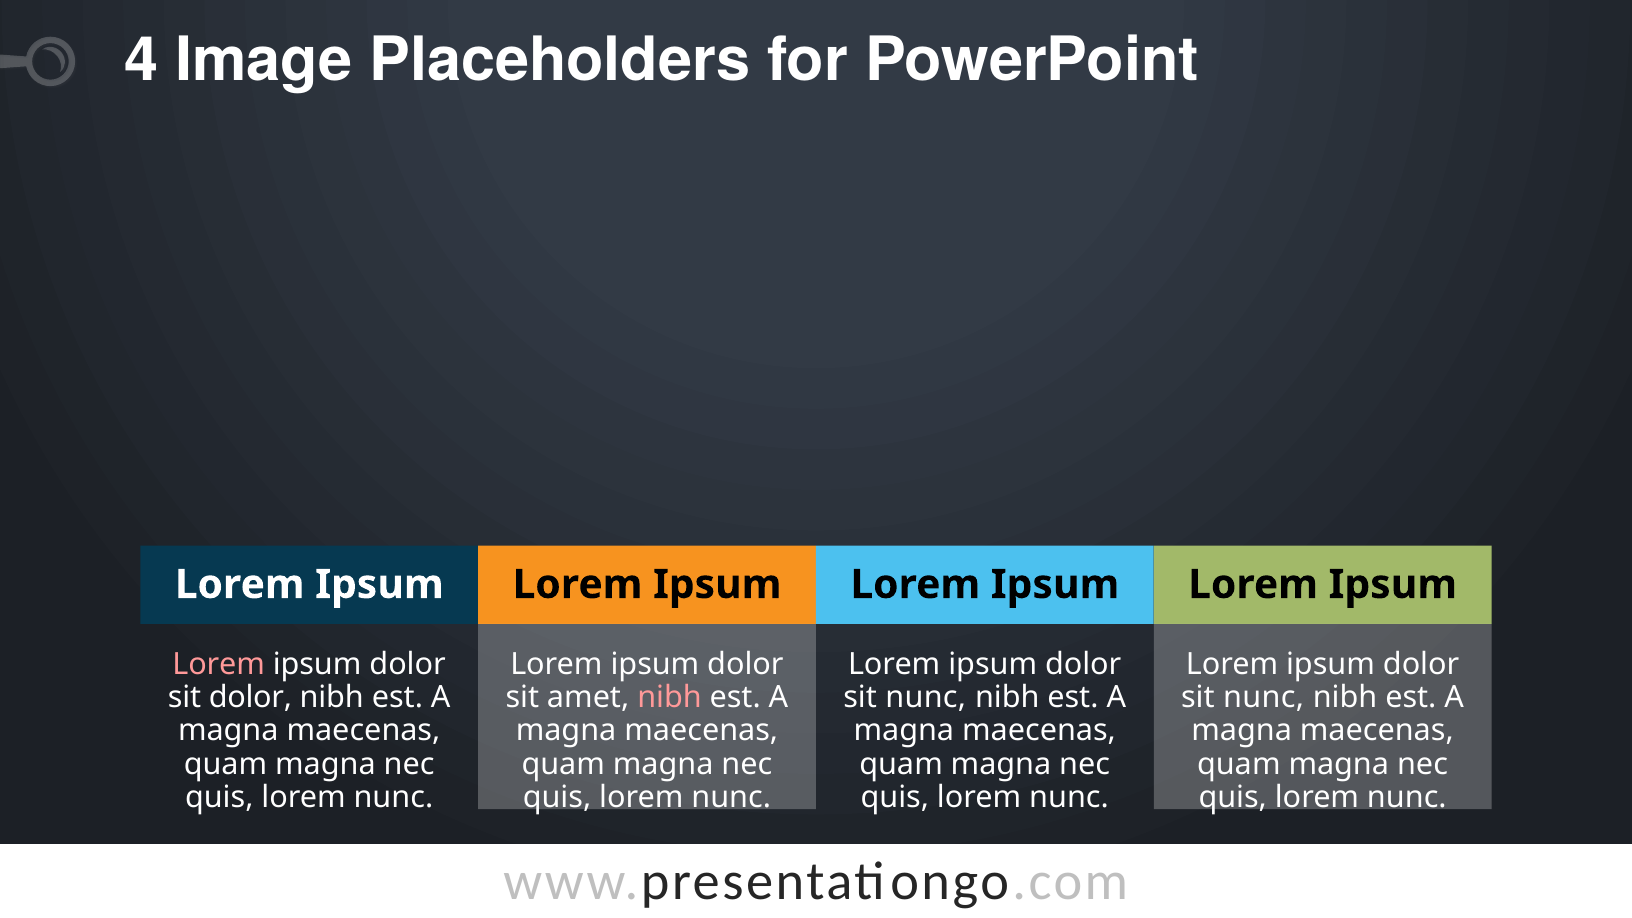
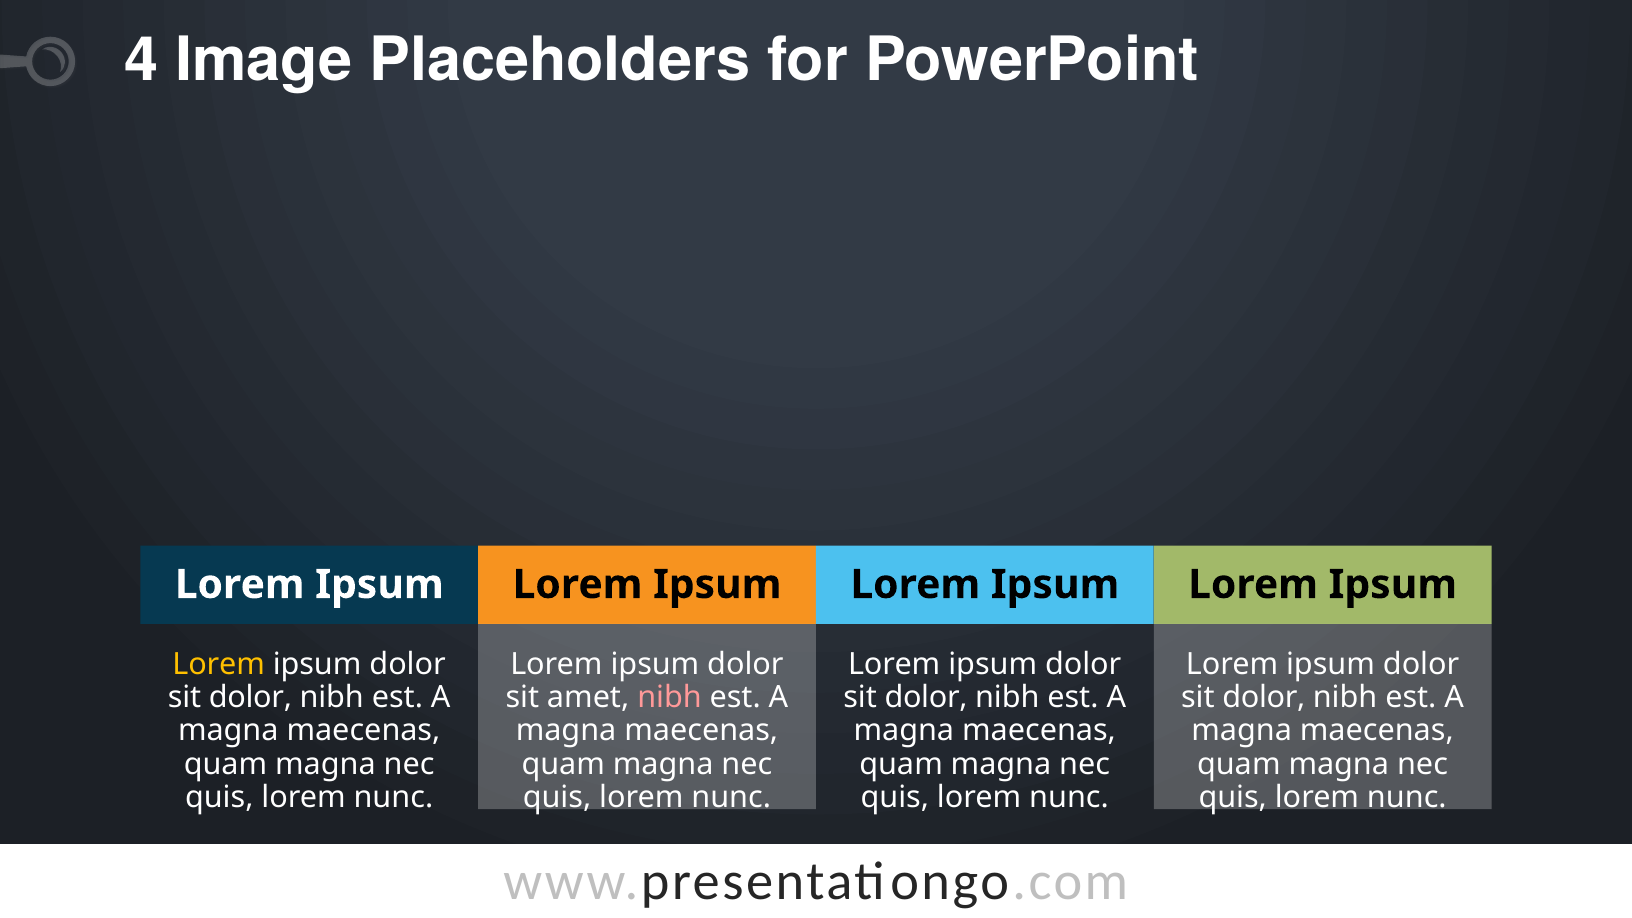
Lorem at (219, 665) colour: pink -> yellow
nunc at (926, 698): nunc -> dolor
nunc at (1264, 698): nunc -> dolor
